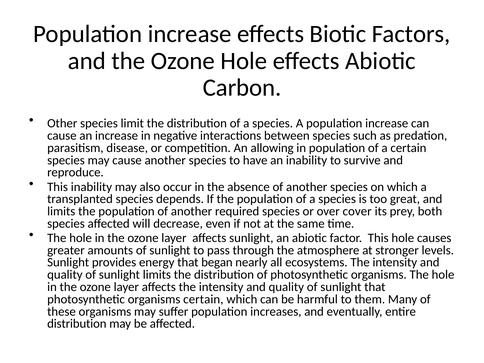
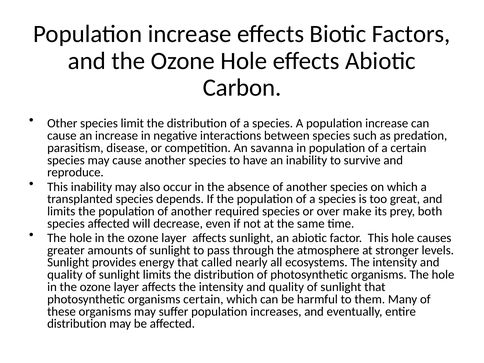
allowing: allowing -> savanna
cover: cover -> make
began: began -> called
